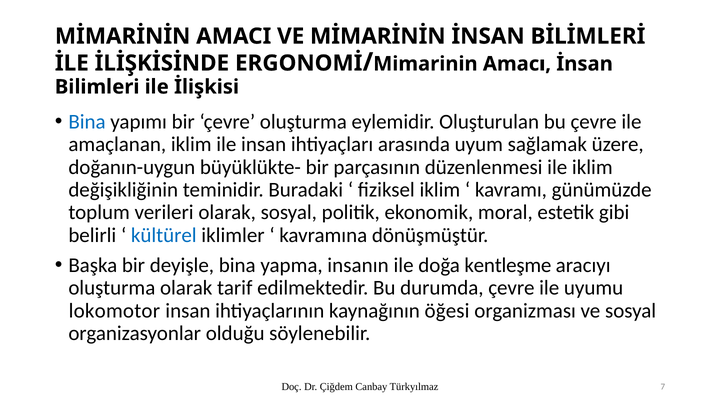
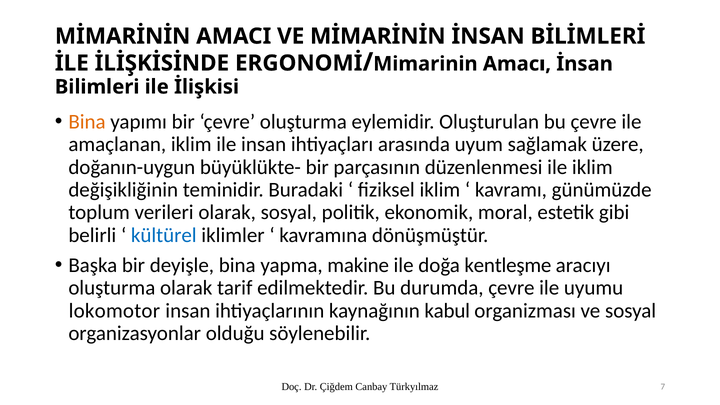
Bina at (87, 122) colour: blue -> orange
insanın: insanın -> makine
öğesi: öğesi -> kabul
